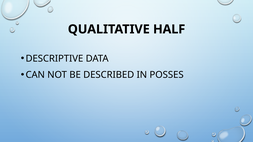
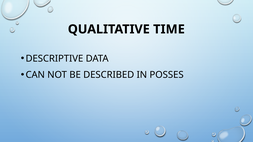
HALF: HALF -> TIME
